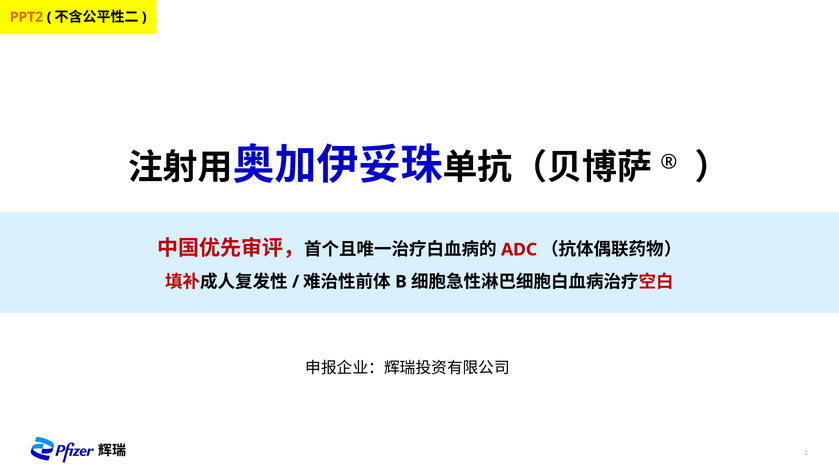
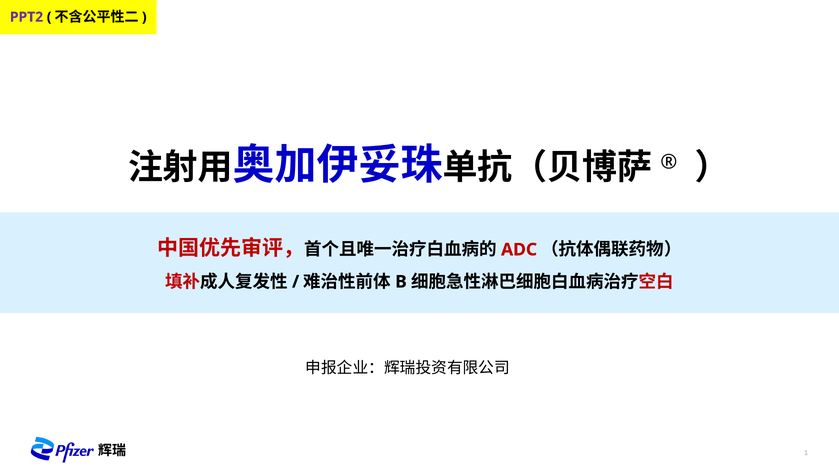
PPT2 colour: orange -> purple
